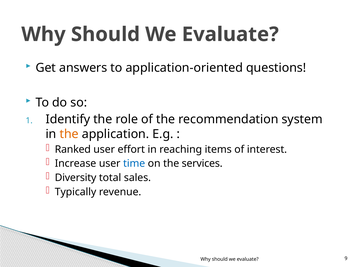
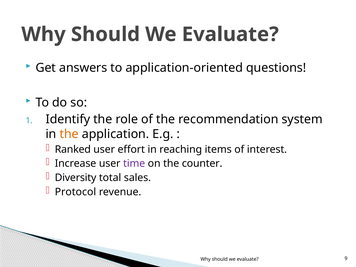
time colour: blue -> purple
services: services -> counter
Typically: Typically -> Protocol
